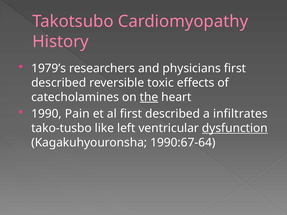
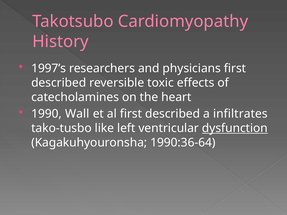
1979’s: 1979’s -> 1997’s
the underline: present -> none
Pain: Pain -> Wall
1990:67-64: 1990:67-64 -> 1990:36-64
